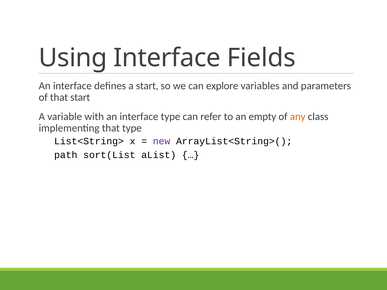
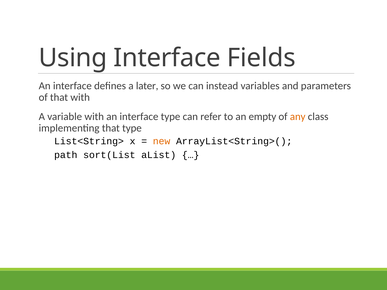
a start: start -> later
explore: explore -> instead
that start: start -> with
new colour: purple -> orange
